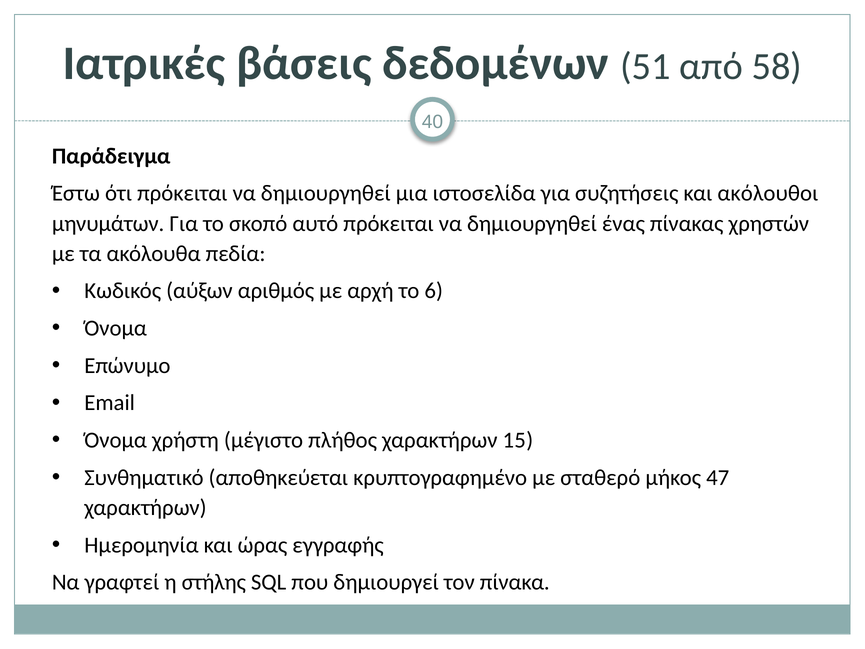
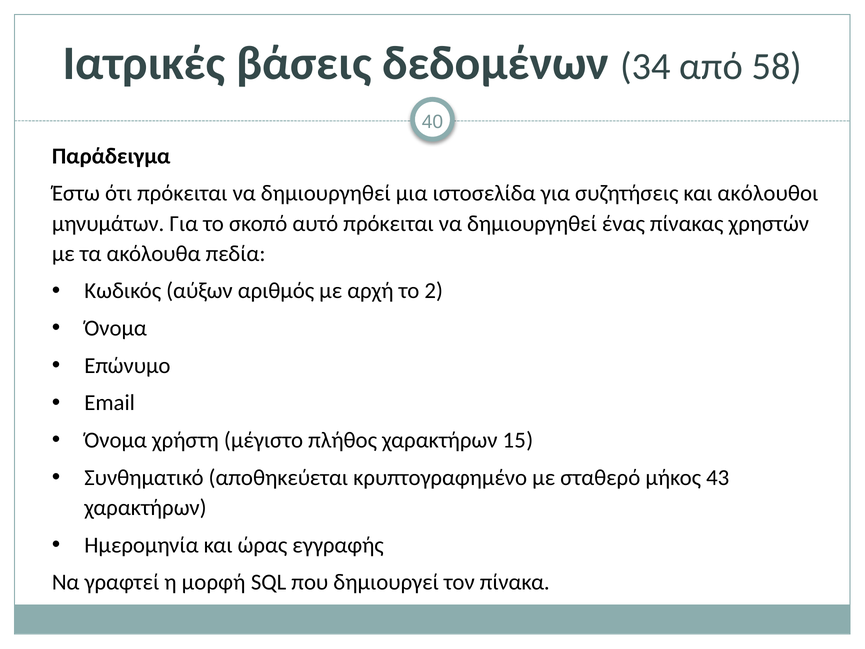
51: 51 -> 34
6: 6 -> 2
47: 47 -> 43
στήλης: στήλης -> μορφή
